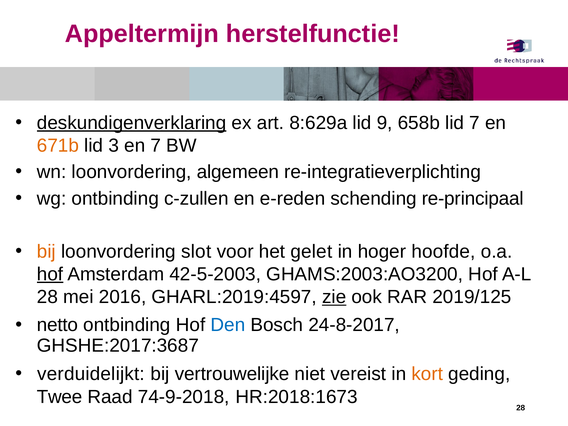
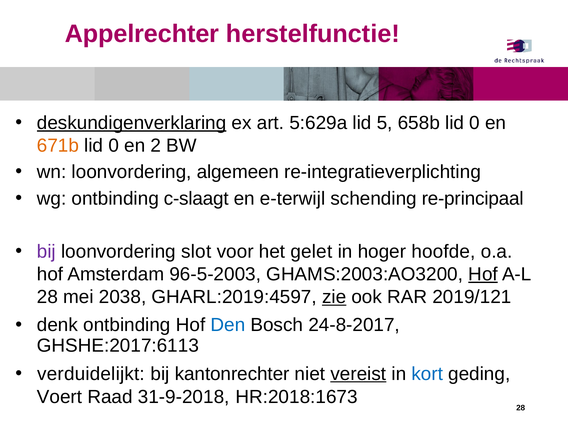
Appeltermijn: Appeltermijn -> Appelrechter
8:629a: 8:629a -> 5:629a
9: 9 -> 5
658b lid 7: 7 -> 0
3 at (114, 146): 3 -> 0
en 7: 7 -> 2
c-zullen: c-zullen -> c-slaagt
e-reden: e-reden -> e-terwijl
bij at (46, 252) colour: orange -> purple
hof at (50, 274) underline: present -> none
42-5-2003: 42-5-2003 -> 96-5-2003
Hof at (483, 274) underline: none -> present
2016: 2016 -> 2038
2019/125: 2019/125 -> 2019/121
netto: netto -> denk
GHSHE:2017:3687: GHSHE:2017:3687 -> GHSHE:2017:6113
vertrouwelijke: vertrouwelijke -> kantonrechter
vereist underline: none -> present
kort colour: orange -> blue
Twee: Twee -> Voert
74-9-2018: 74-9-2018 -> 31-9-2018
